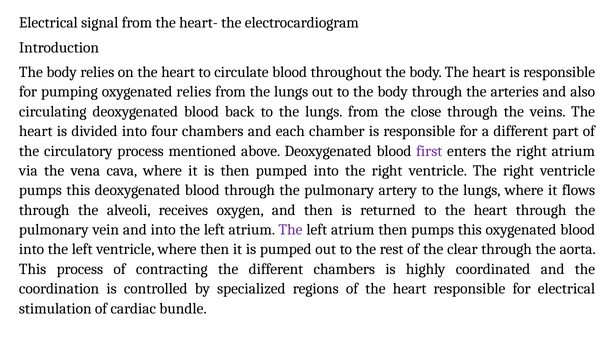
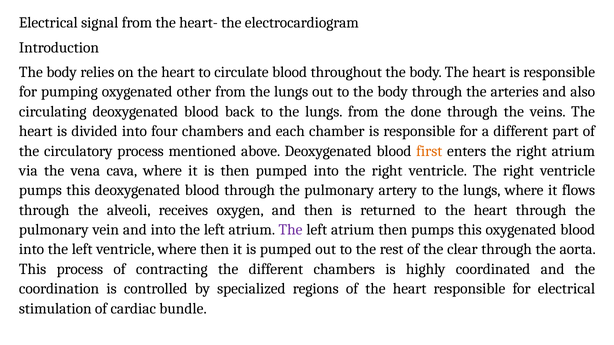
oxygenated relies: relies -> other
close: close -> done
first colour: purple -> orange
